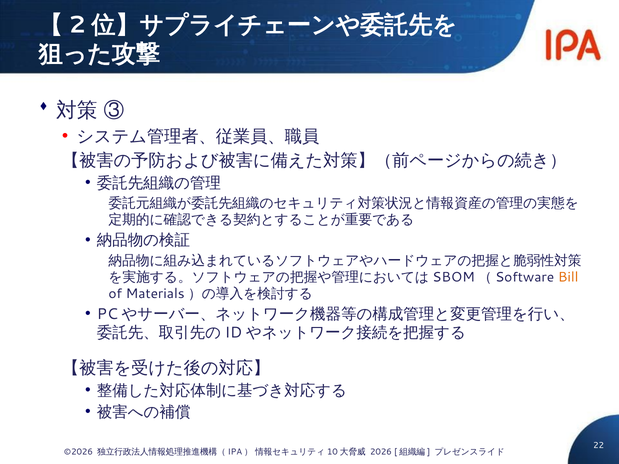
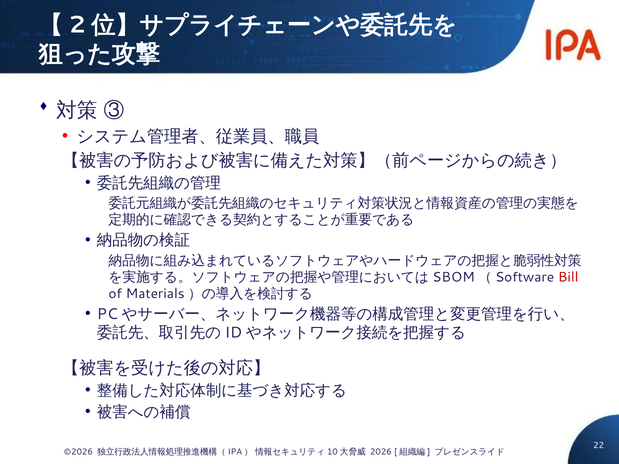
Bill colour: orange -> red
